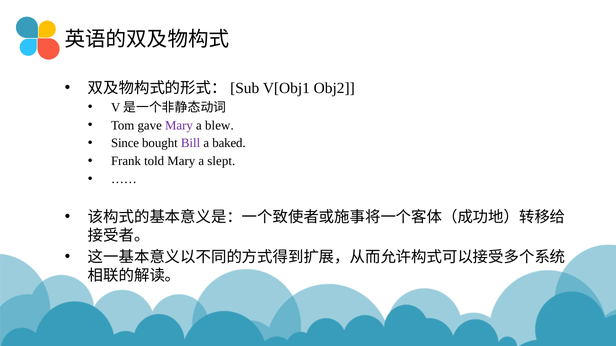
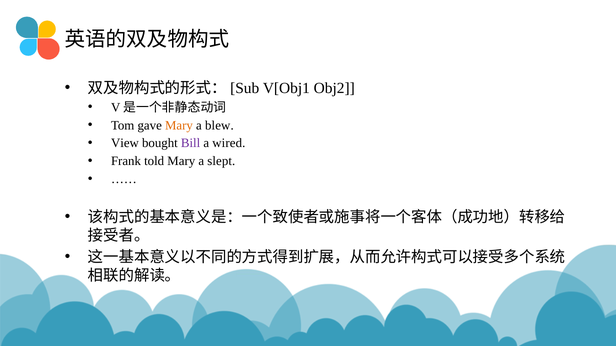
Mary at (179, 125) colour: purple -> orange
Since: Since -> View
baked: baked -> wired
